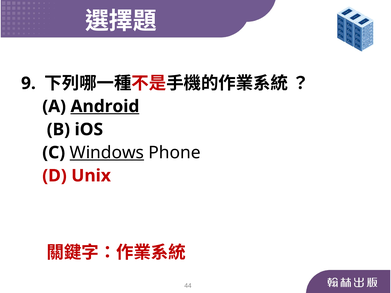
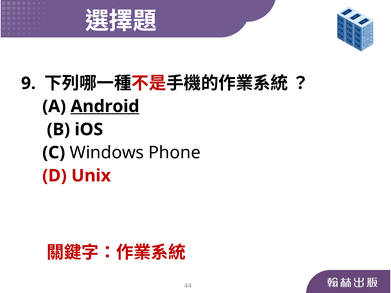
Windows underline: present -> none
